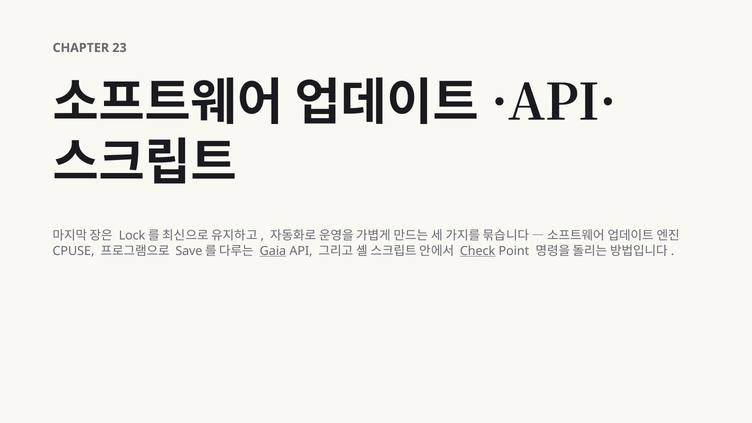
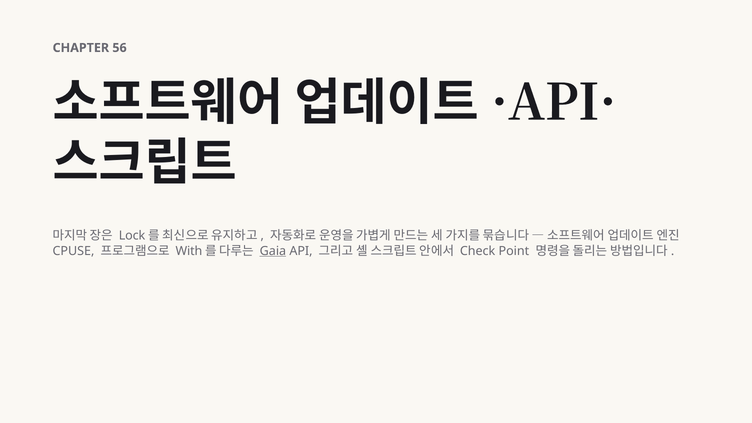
23: 23 -> 56
Save: Save -> With
Check underline: present -> none
